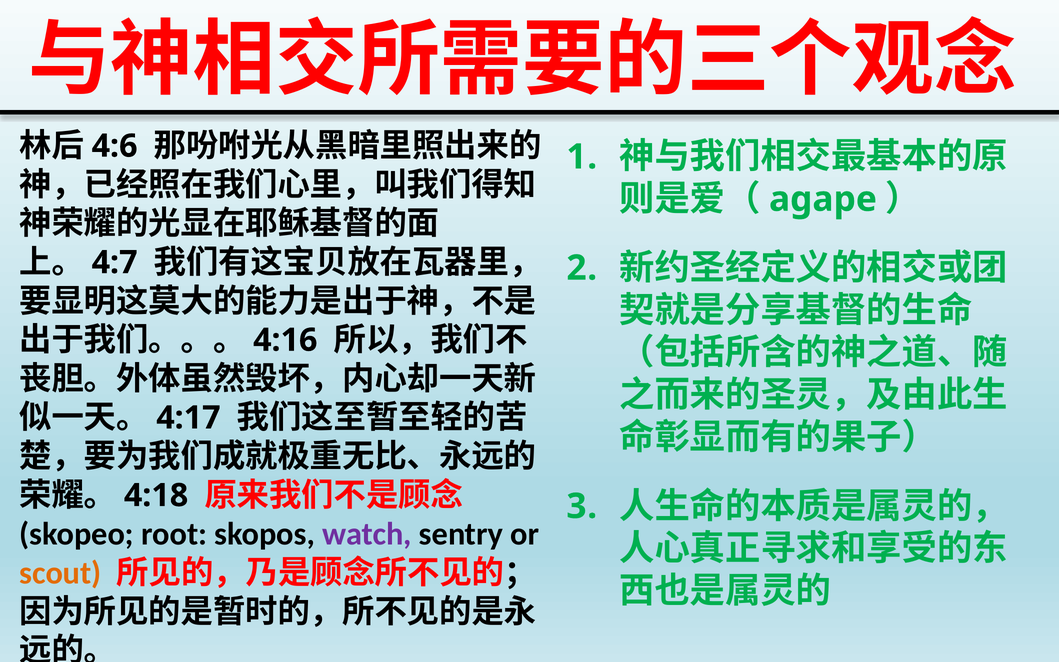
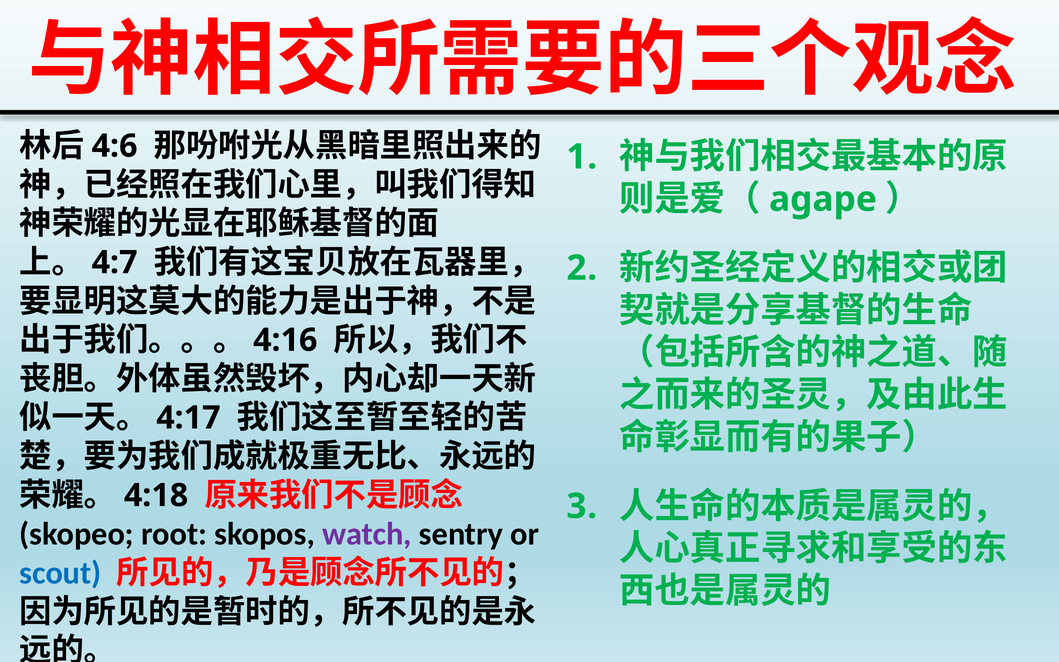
scout colour: orange -> blue
